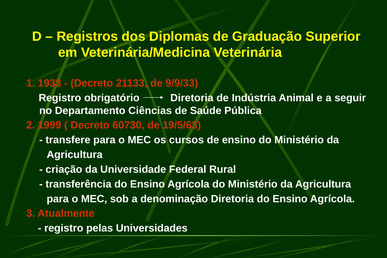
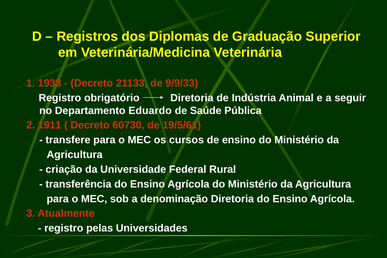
Ciências: Ciências -> Eduardo
1999: 1999 -> 1911
19/5/63: 19/5/63 -> 19/5/61
